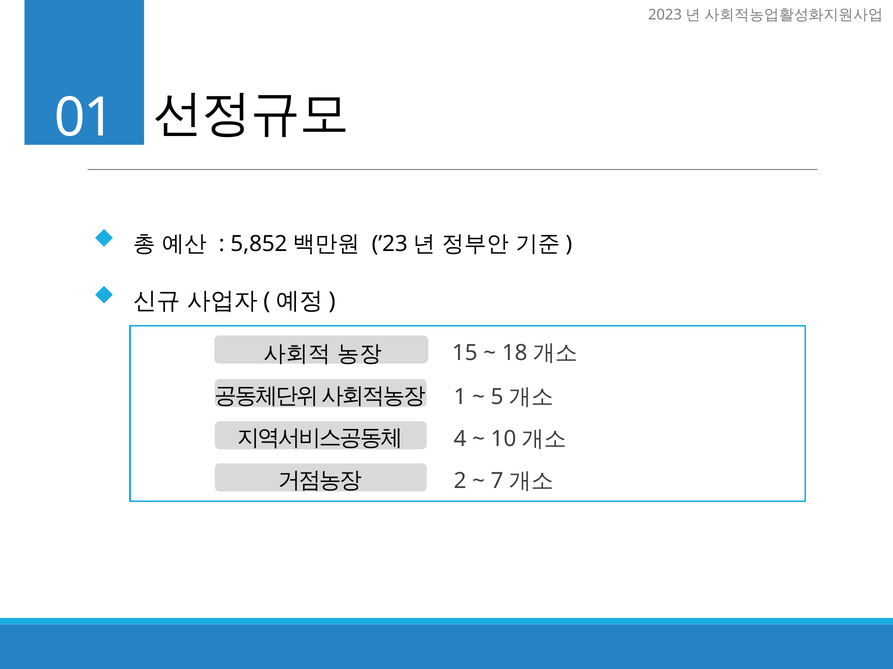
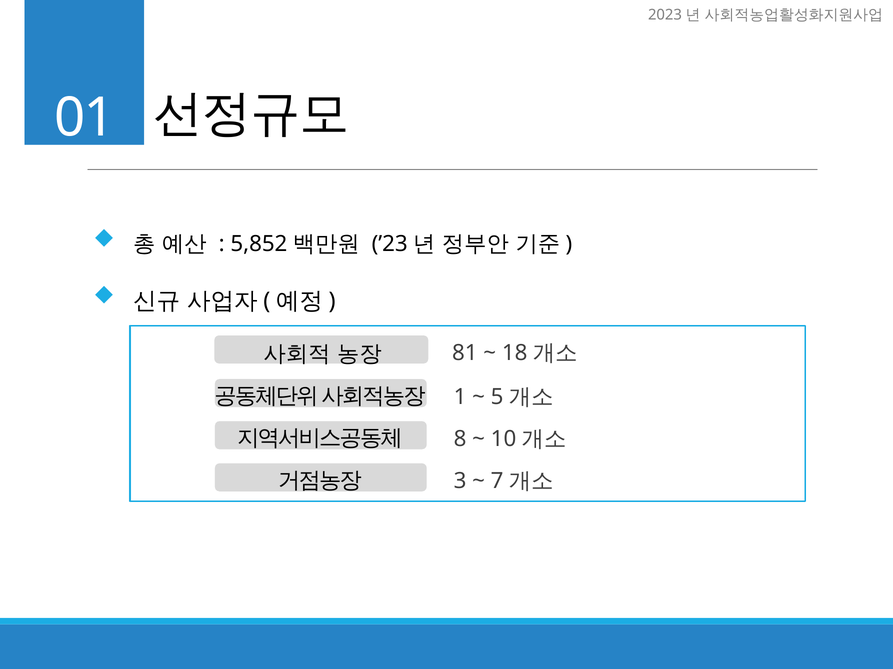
15: 15 -> 81
4: 4 -> 8
2: 2 -> 3
